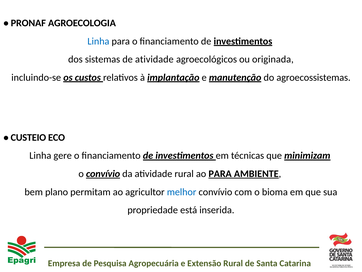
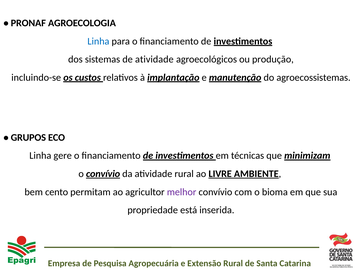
originada: originada -> produção
CUSTEIO: CUSTEIO -> GRUPOS
ao PARA: PARA -> LIVRE
plano: plano -> cento
melhor colour: blue -> purple
